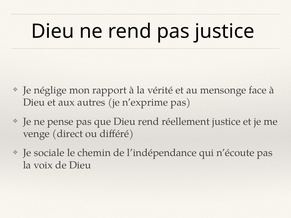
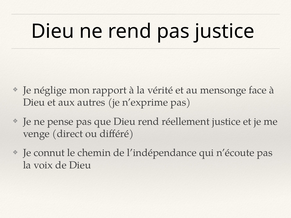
sociale: sociale -> connut
